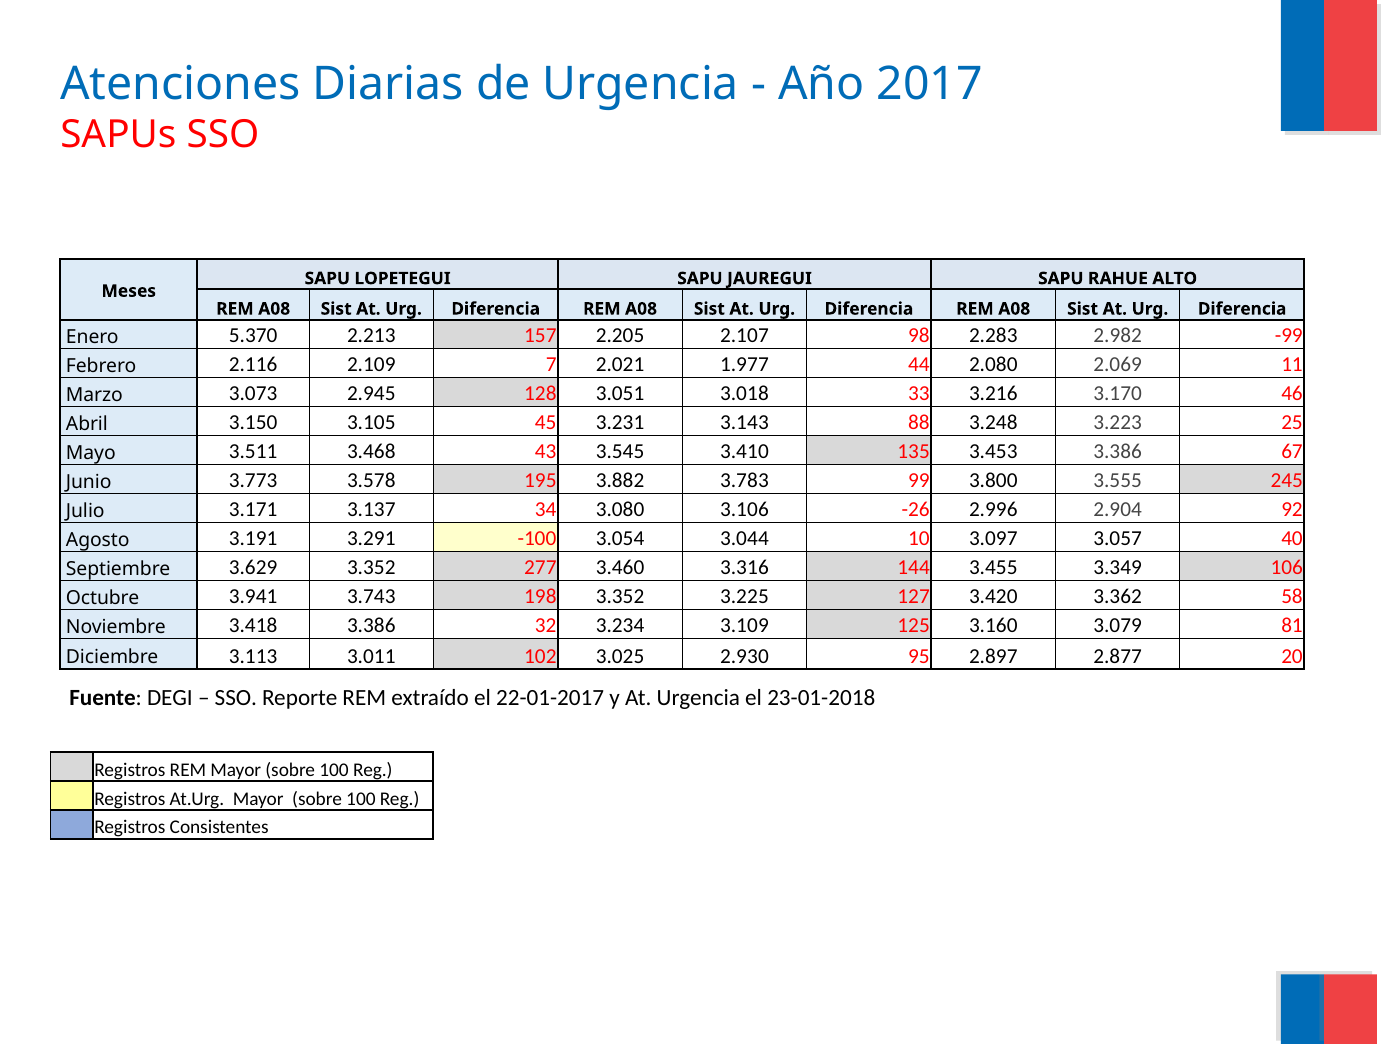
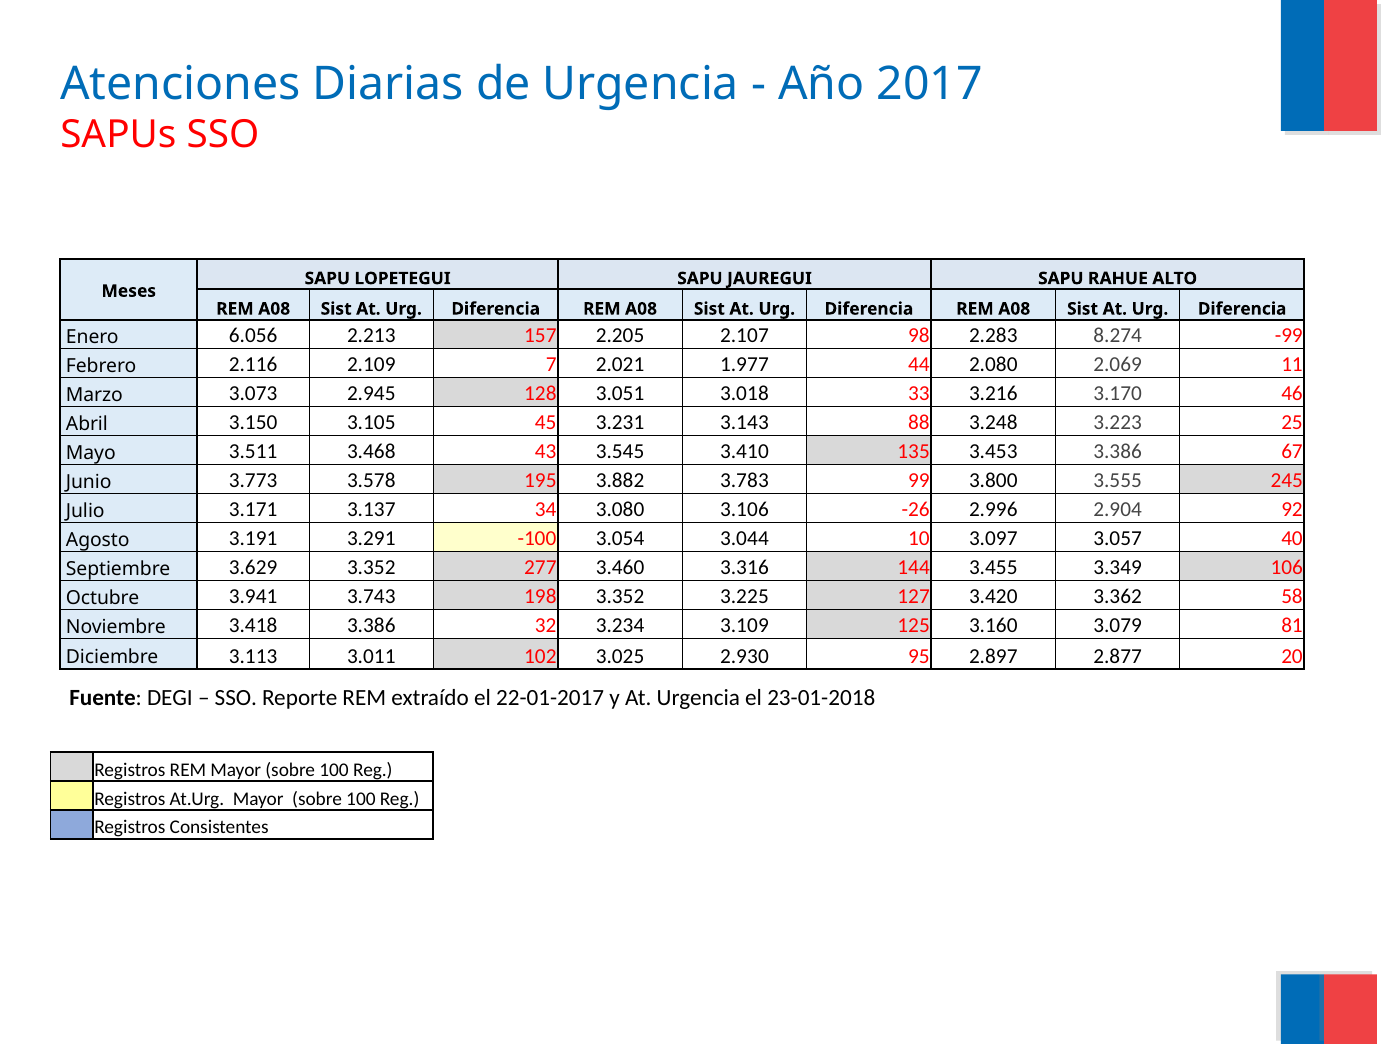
5.370: 5.370 -> 6.056
2.982: 2.982 -> 8.274
